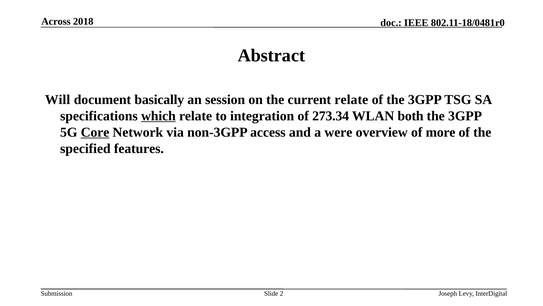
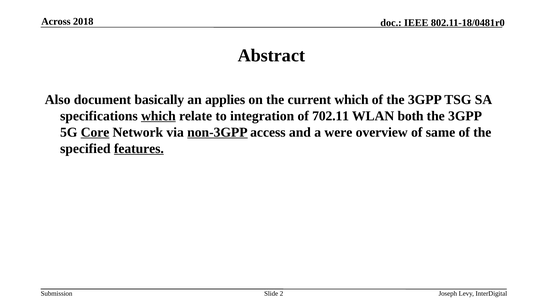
Will: Will -> Also
session: session -> applies
current relate: relate -> which
273.34: 273.34 -> 702.11
non-3GPP underline: none -> present
more: more -> same
features underline: none -> present
